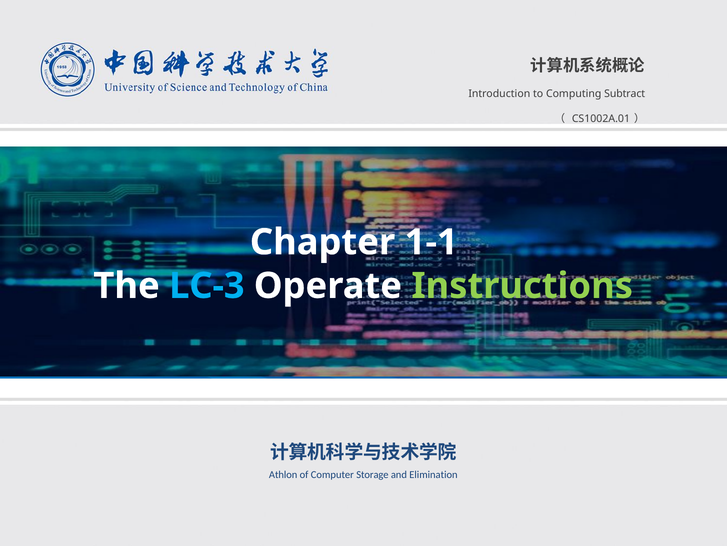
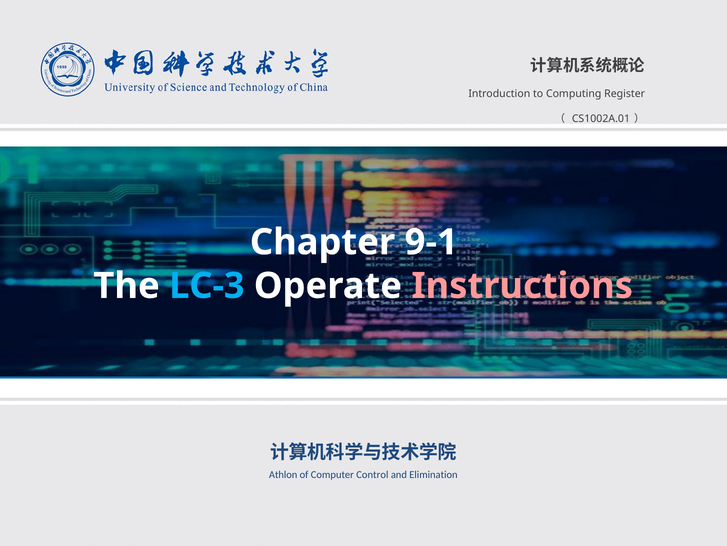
Subtract: Subtract -> Register
1-1: 1-1 -> 9-1
Instructions colour: light green -> pink
Storage: Storage -> Control
